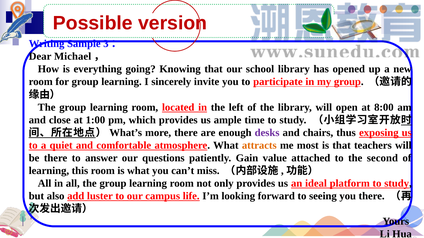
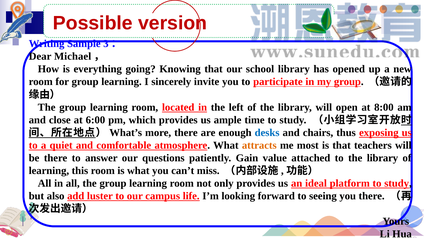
1:00: 1:00 -> 6:00
desks colour: purple -> blue
to the second: second -> library
